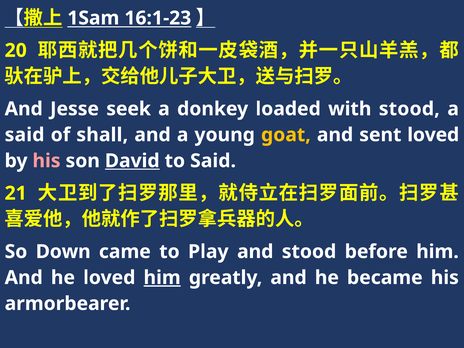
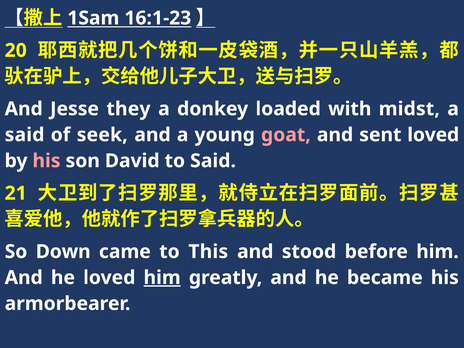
seek: seek -> they
with stood: stood -> midst
shall: shall -> seek
goat colour: yellow -> pink
David underline: present -> none
Play: Play -> This
